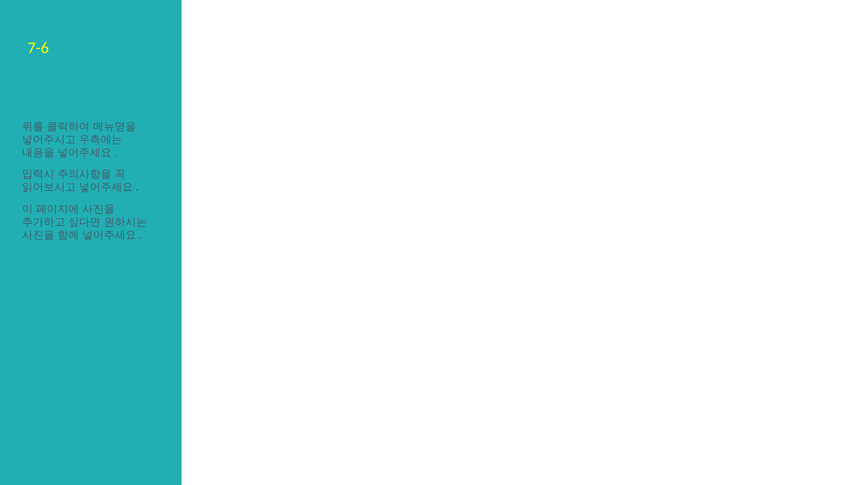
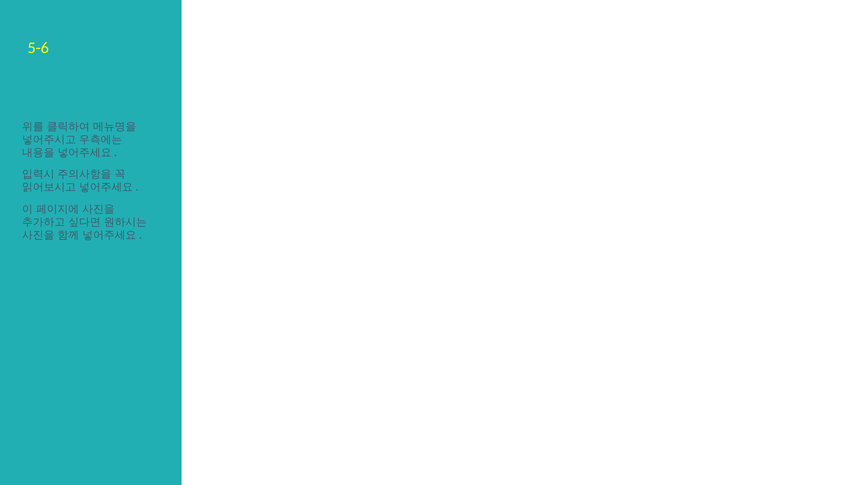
7-6: 7-6 -> 5-6
